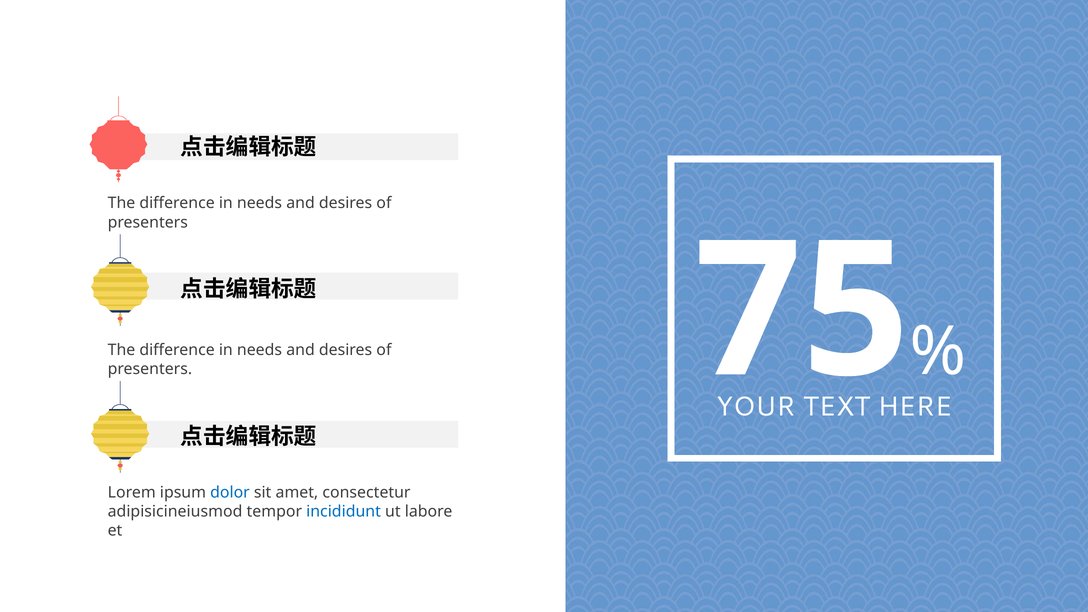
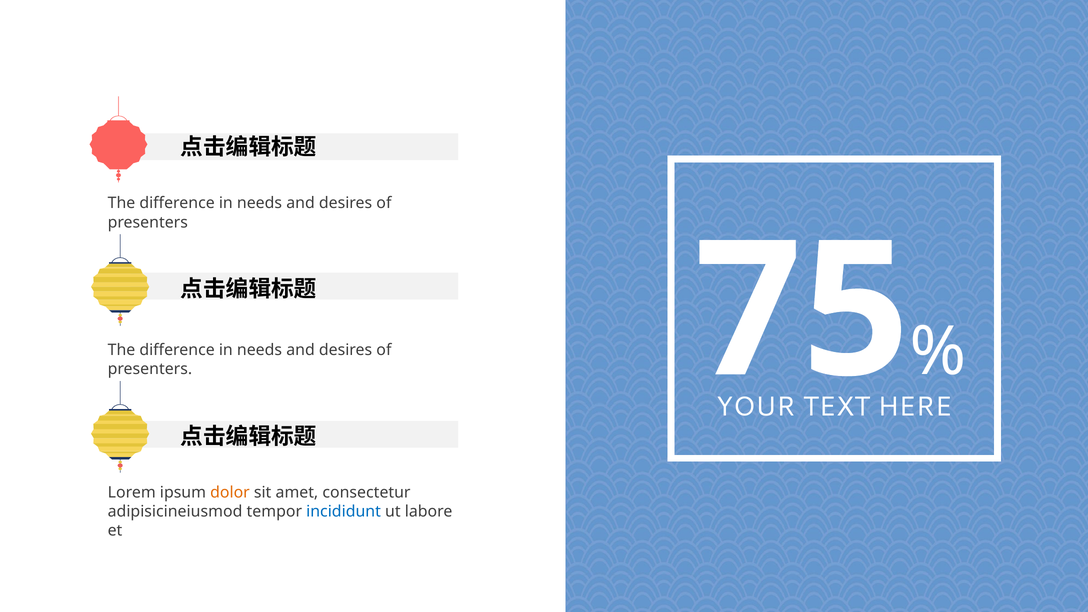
dolor colour: blue -> orange
